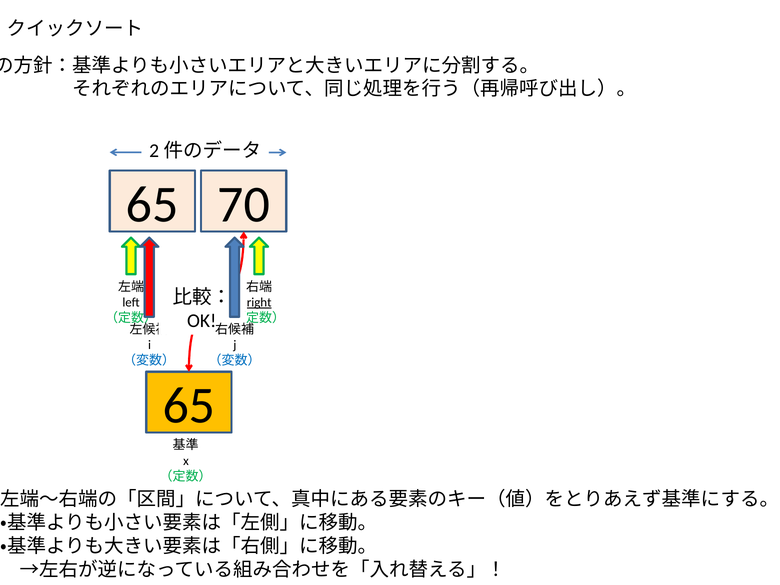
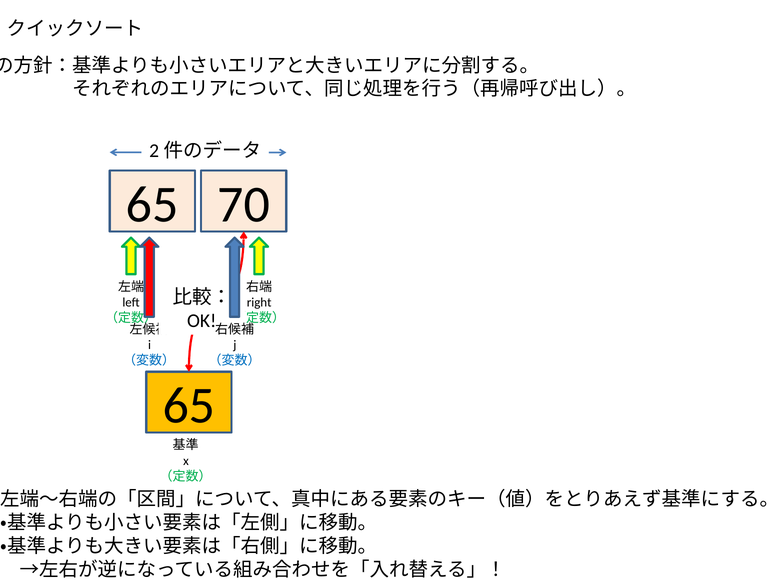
right underline: present -> none
